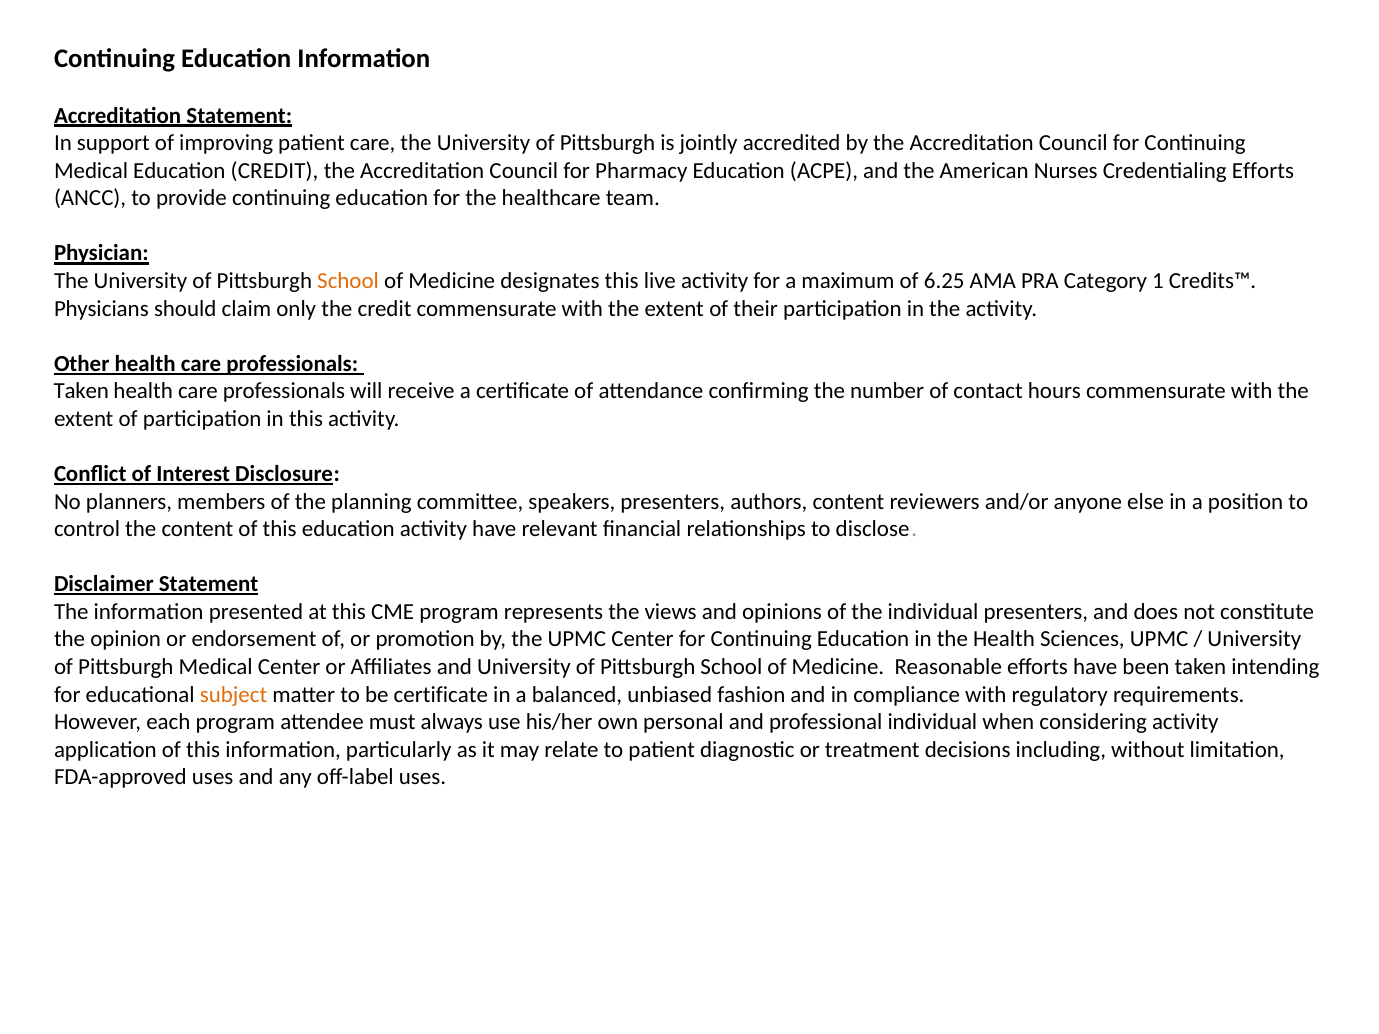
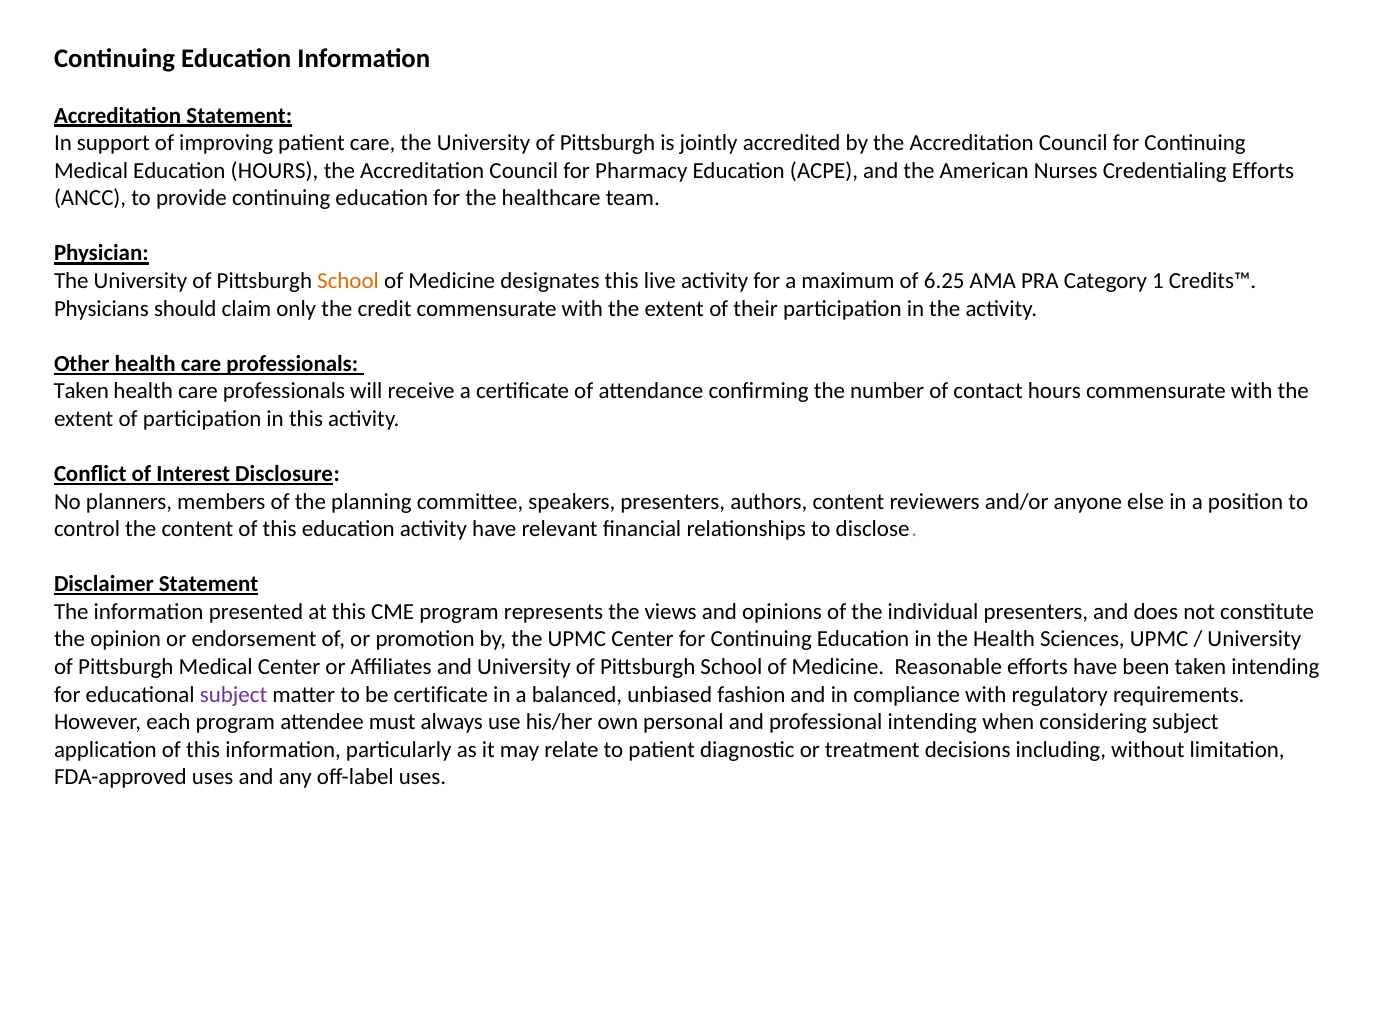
Education CREDIT: CREDIT -> HOURS
subject at (234, 695) colour: orange -> purple
professional individual: individual -> intending
considering activity: activity -> subject
